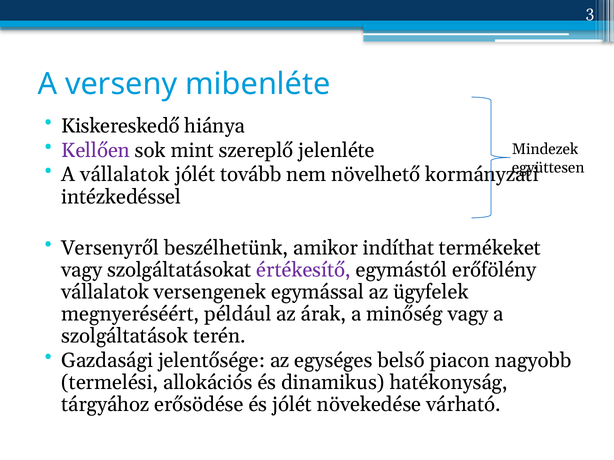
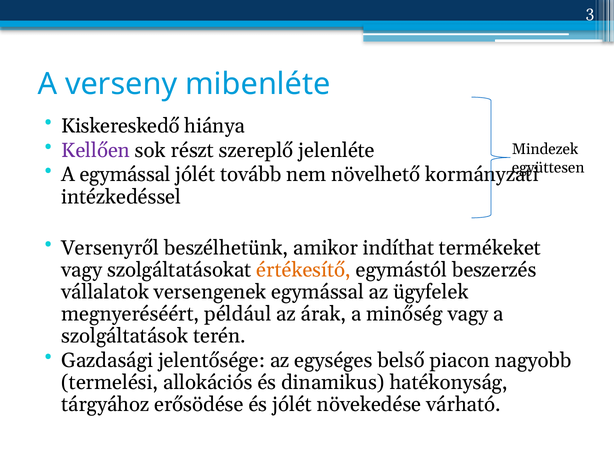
mint: mint -> részt
A vállalatok: vállalatok -> egymással
értékesítő colour: purple -> orange
erőfölény: erőfölény -> beszerzés
